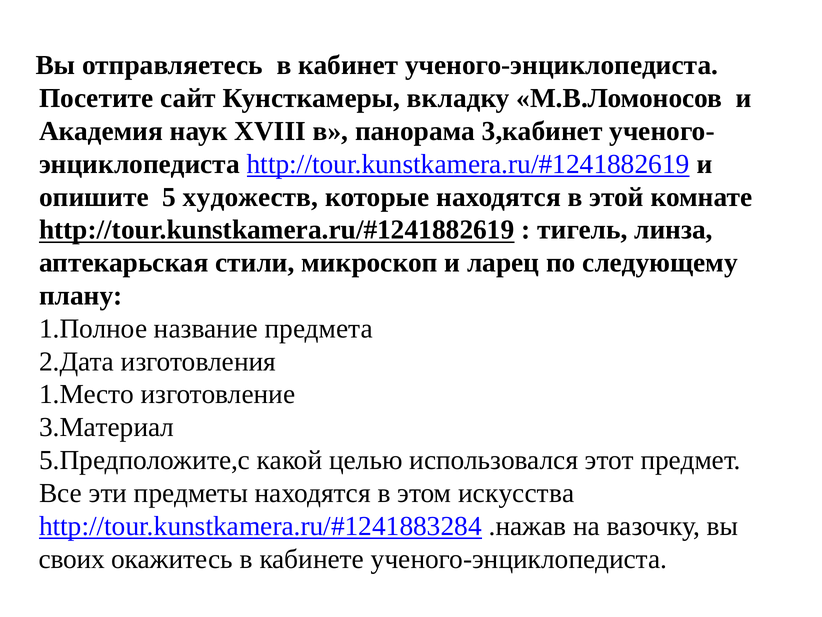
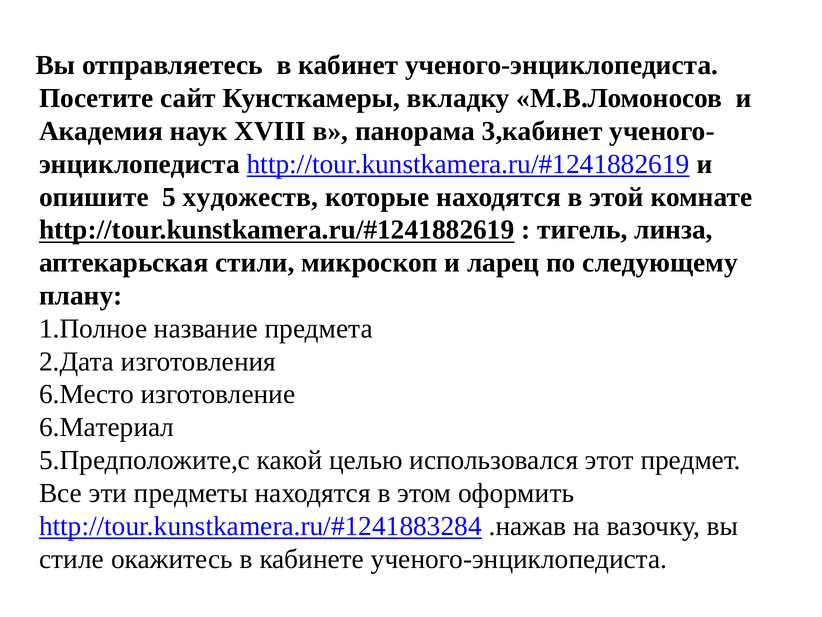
1.Место: 1.Место -> 6.Место
3.Материал: 3.Материал -> 6.Материал
искусства: искусства -> оформить
своих: своих -> стиле
